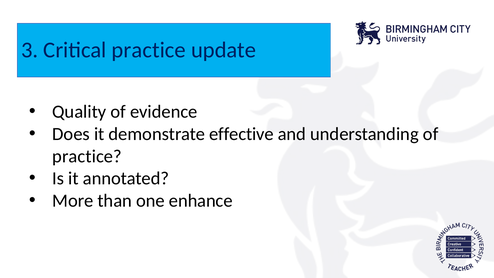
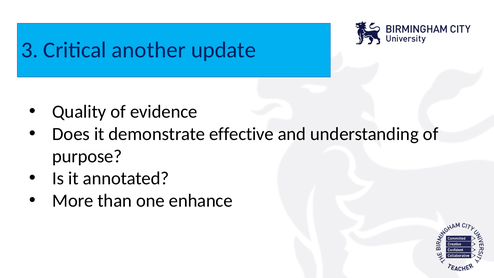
Critical practice: practice -> another
practice at (87, 156): practice -> purpose
